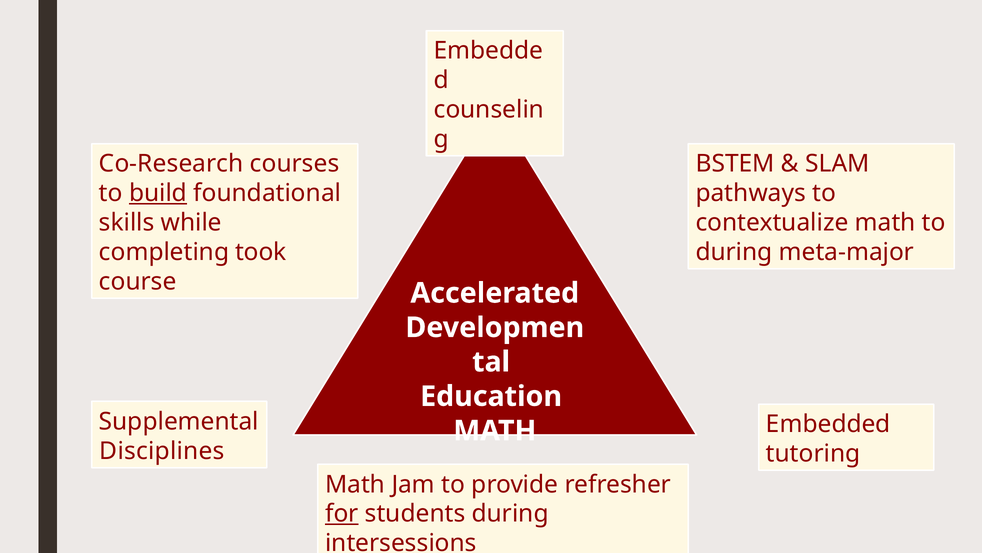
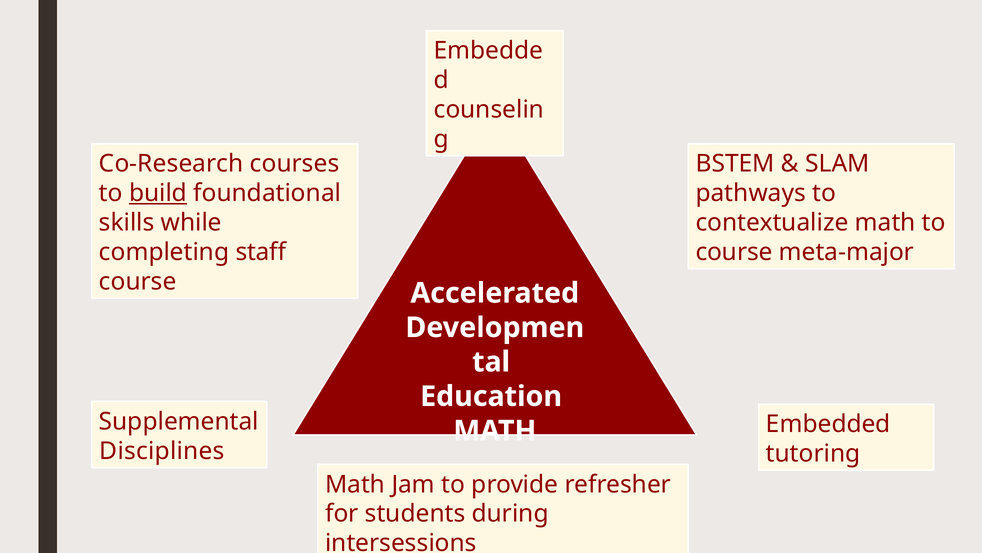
took: took -> staff
during at (734, 252): during -> course
for underline: present -> none
